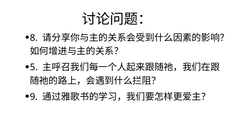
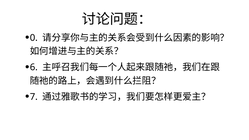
8: 8 -> 0
5: 5 -> 6
9: 9 -> 7
